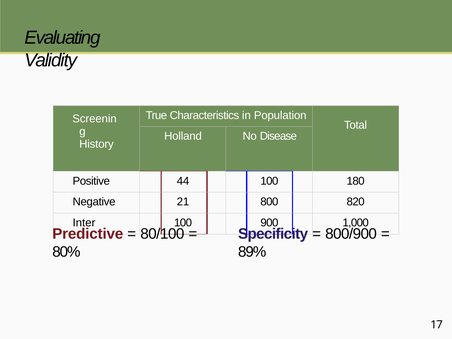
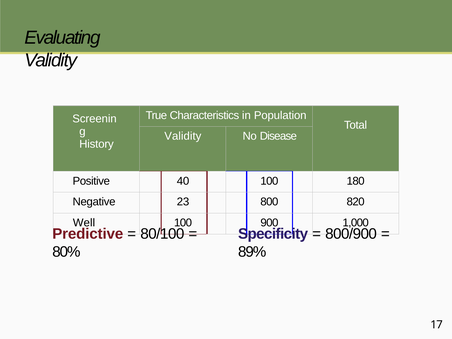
Holland at (183, 136): Holland -> Validity
44: 44 -> 40
21: 21 -> 23
Inter: Inter -> Well
